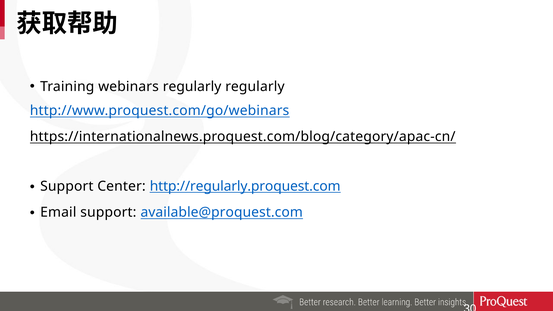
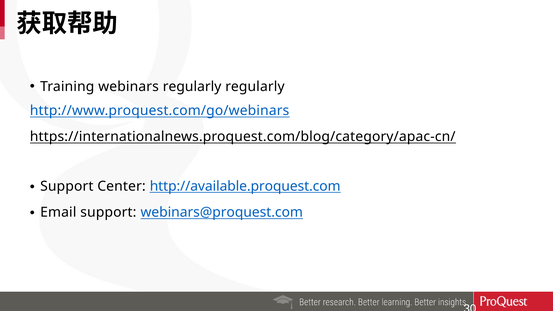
http://regularly.proquest.com: http://regularly.proquest.com -> http://available.proquest.com
available@proquest.com: available@proquest.com -> webinars@proquest.com
